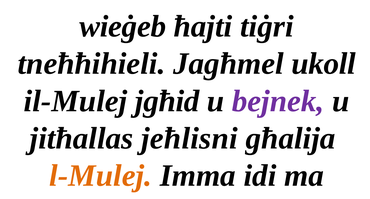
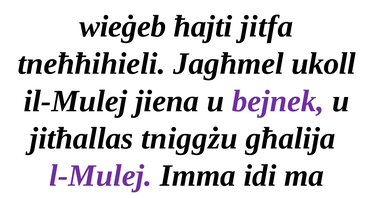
tiġri: tiġri -> jitfa
jgħid: jgħid -> jiena
jeħlisni: jeħlisni -> tniggżu
l-Mulej colour: orange -> purple
